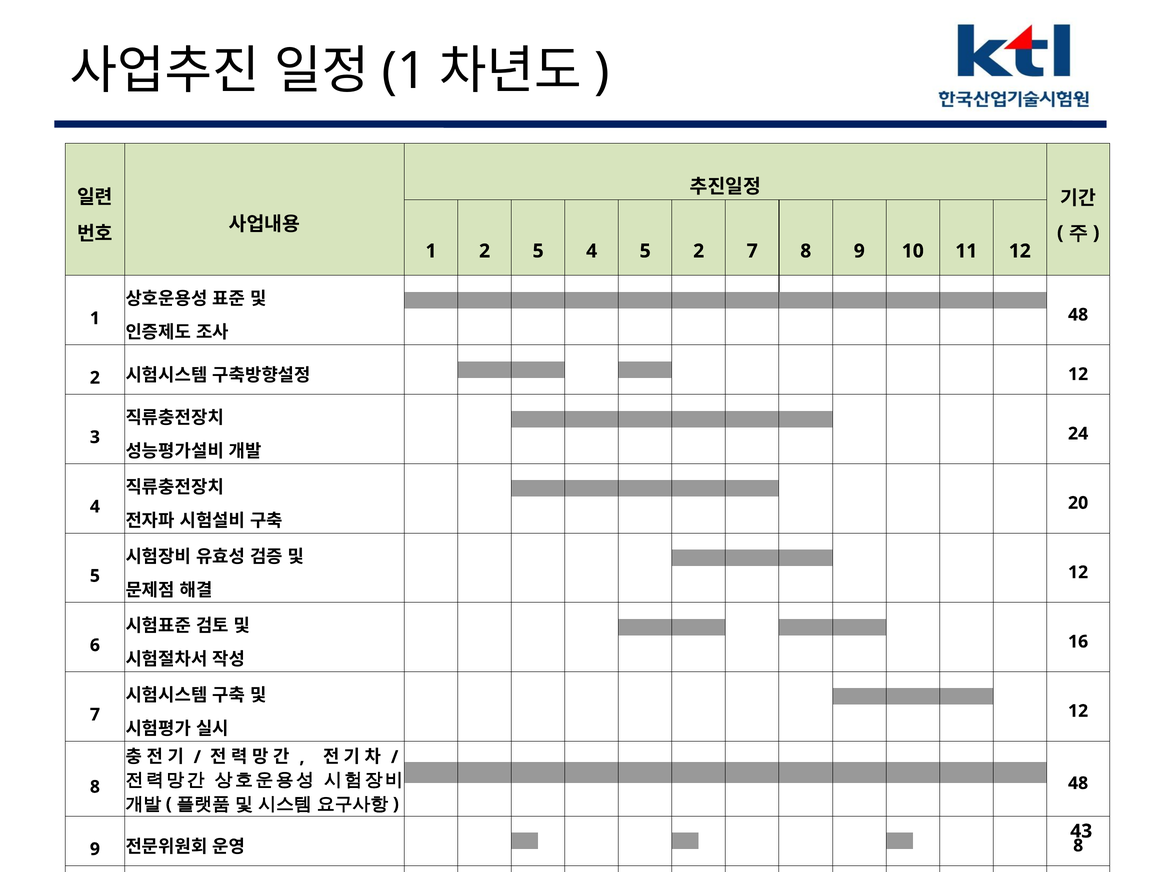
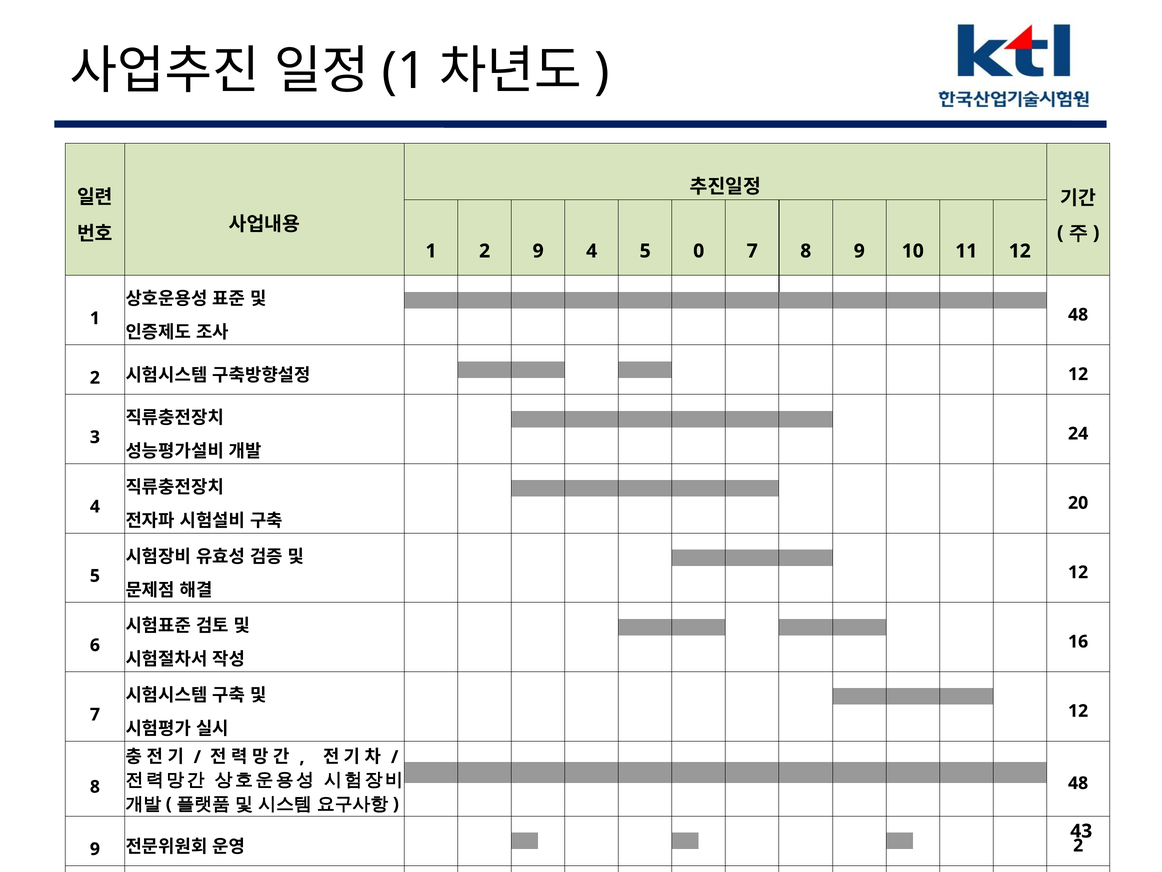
2 5: 5 -> 9
5 2: 2 -> 0
8 at (1078, 845): 8 -> 2
